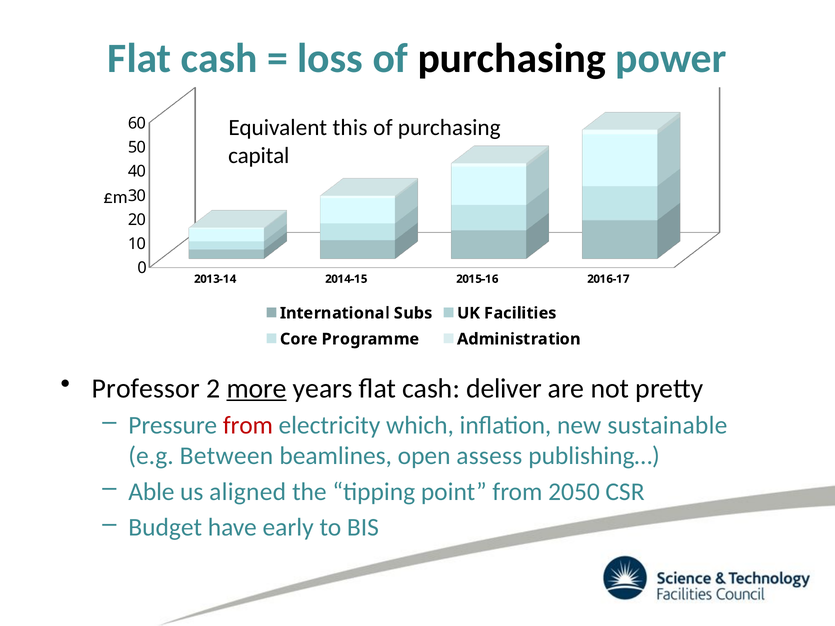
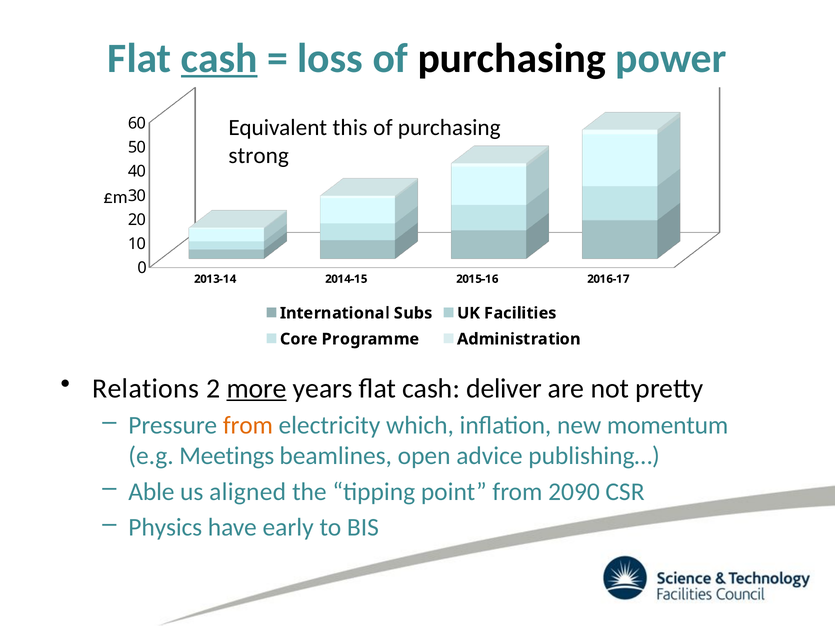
cash at (219, 58) underline: none -> present
capital: capital -> strong
Professor: Professor -> Relations
from at (248, 425) colour: red -> orange
sustainable: sustainable -> momentum
Between: Between -> Meetings
assess: assess -> advice
2050: 2050 -> 2090
Budget: Budget -> Physics
